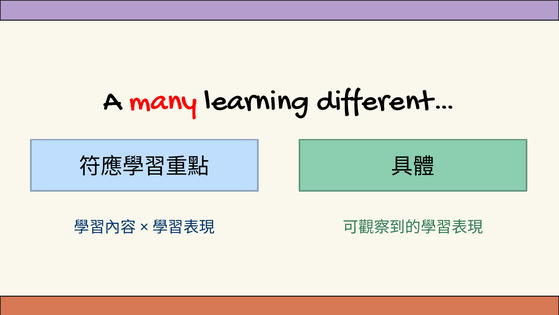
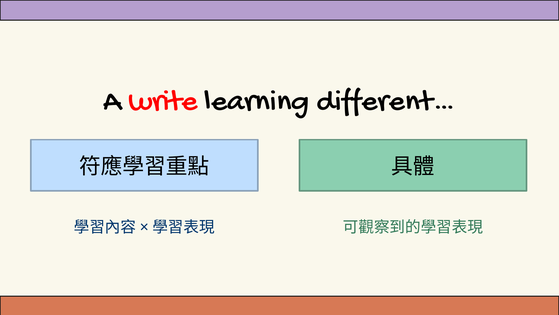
many: many -> write
